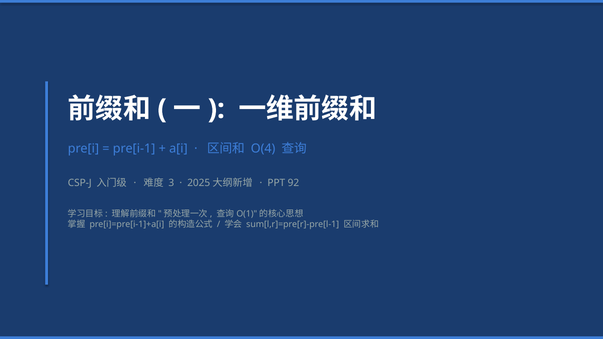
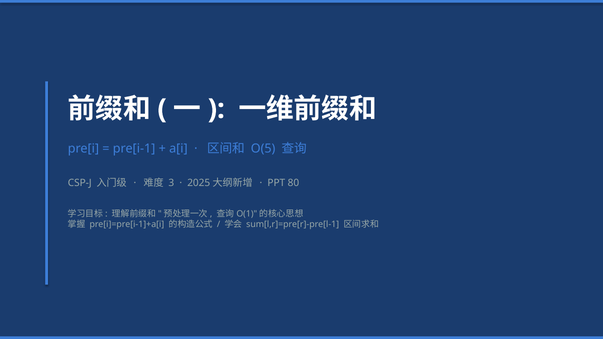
O(4: O(4 -> O(5
92: 92 -> 80
